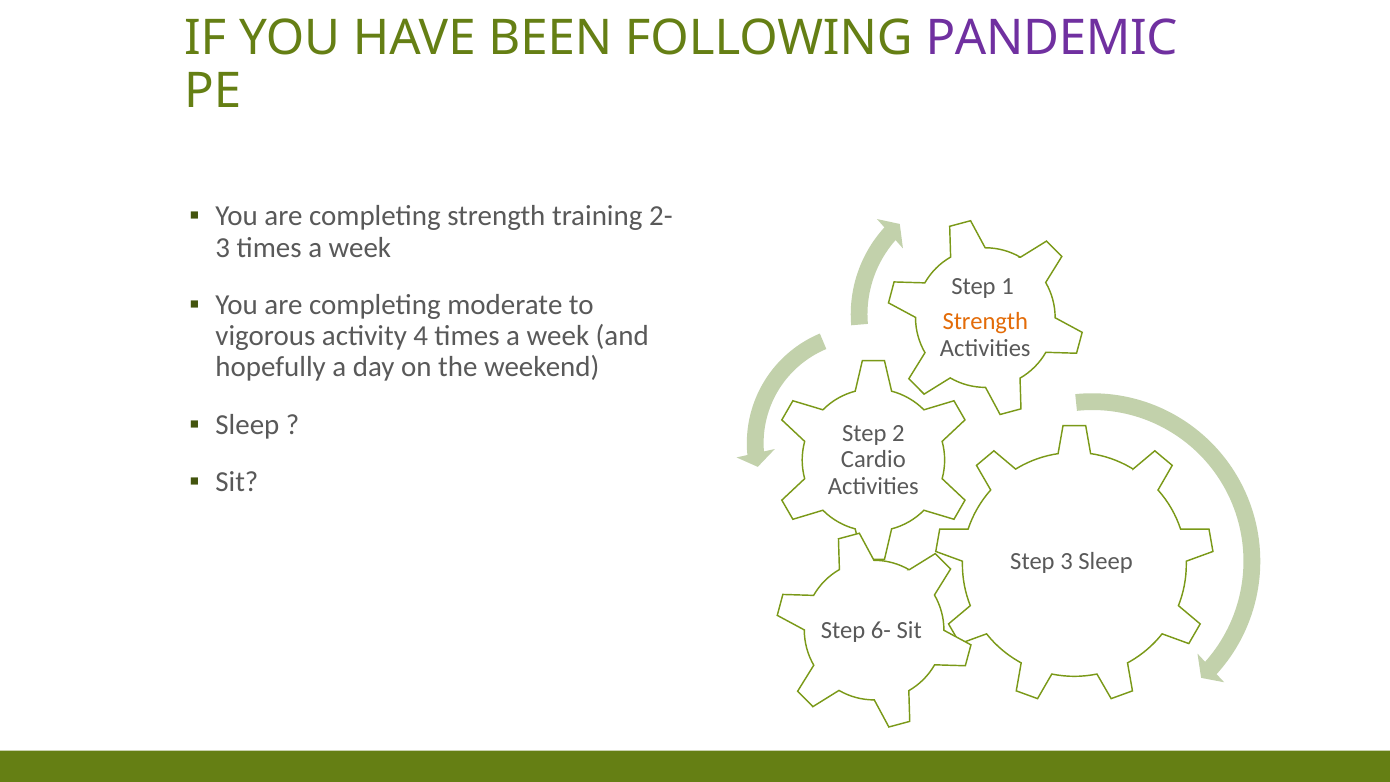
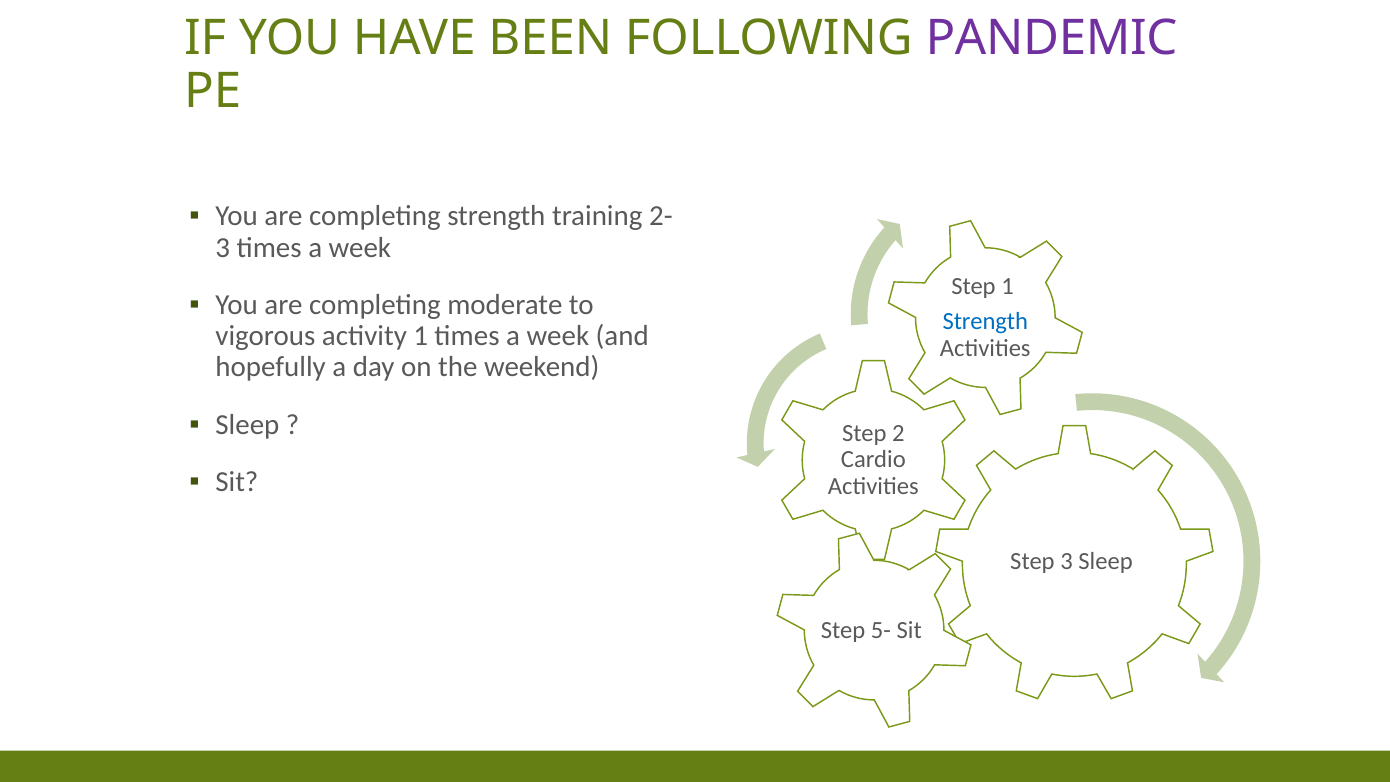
Strength at (985, 322) colour: orange -> blue
activity 4: 4 -> 1
6-: 6- -> 5-
